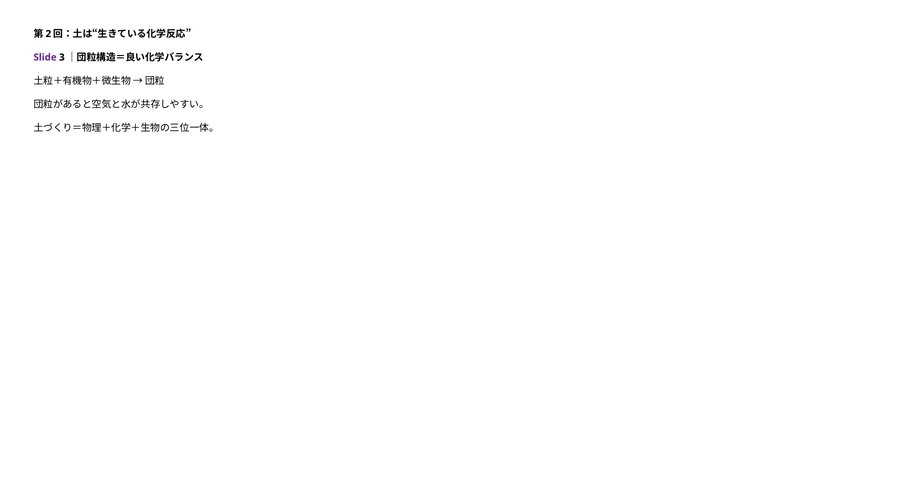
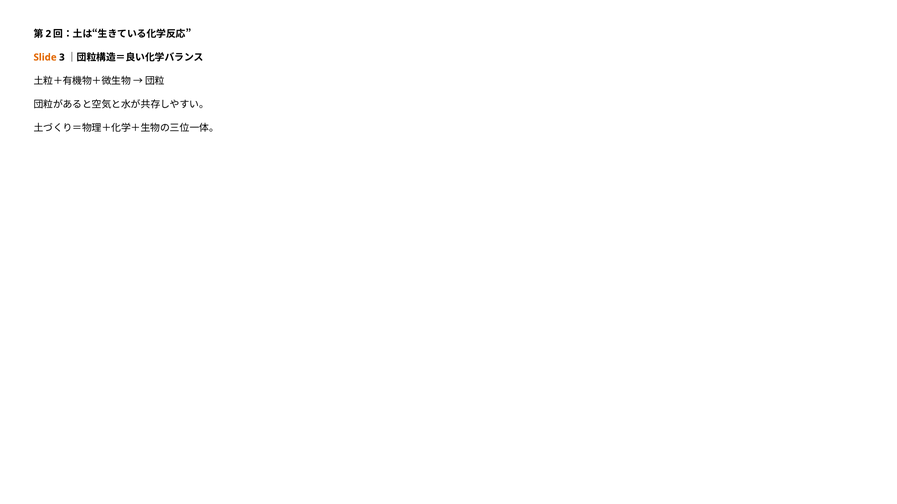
Slide colour: purple -> orange
